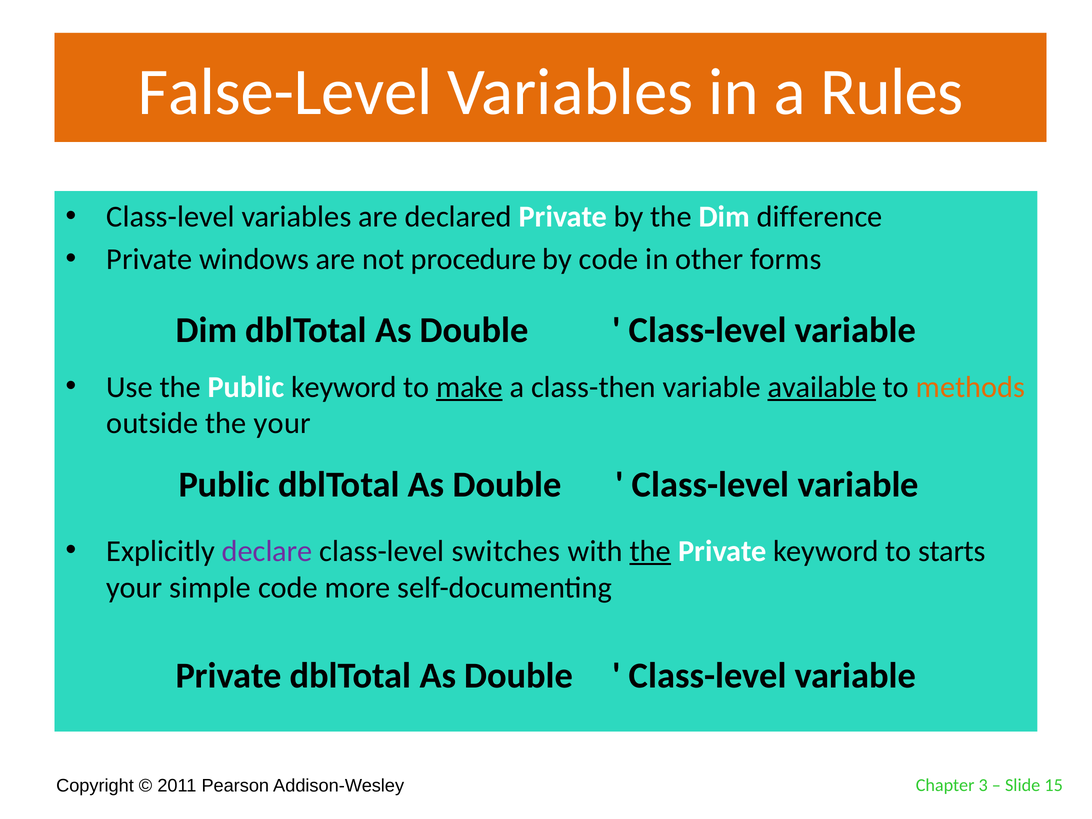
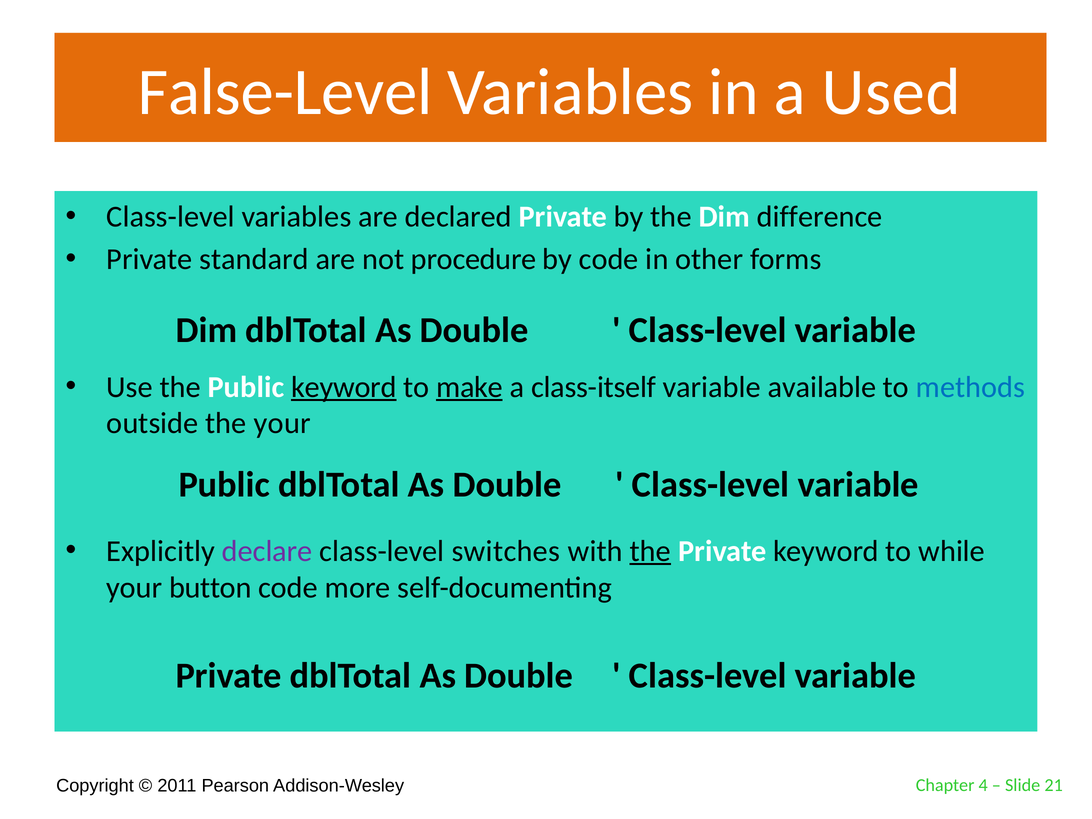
Rules: Rules -> Used
windows: windows -> standard
keyword at (344, 387) underline: none -> present
class-then: class-then -> class-itself
available underline: present -> none
methods colour: orange -> blue
starts: starts -> while
simple: simple -> button
3: 3 -> 4
15: 15 -> 21
